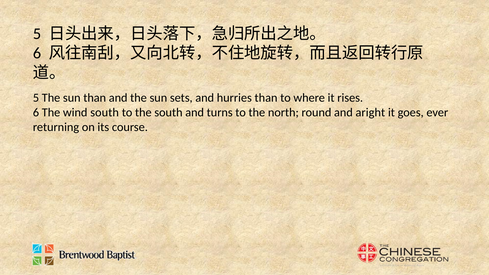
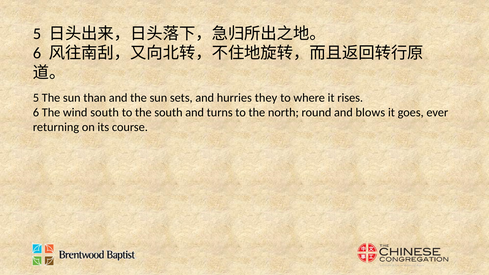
hurries than: than -> they
aright: aright -> blows
